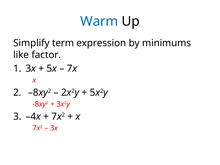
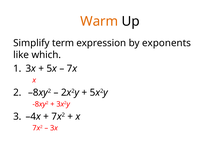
Warm colour: blue -> orange
minimums: minimums -> exponents
factor: factor -> which
